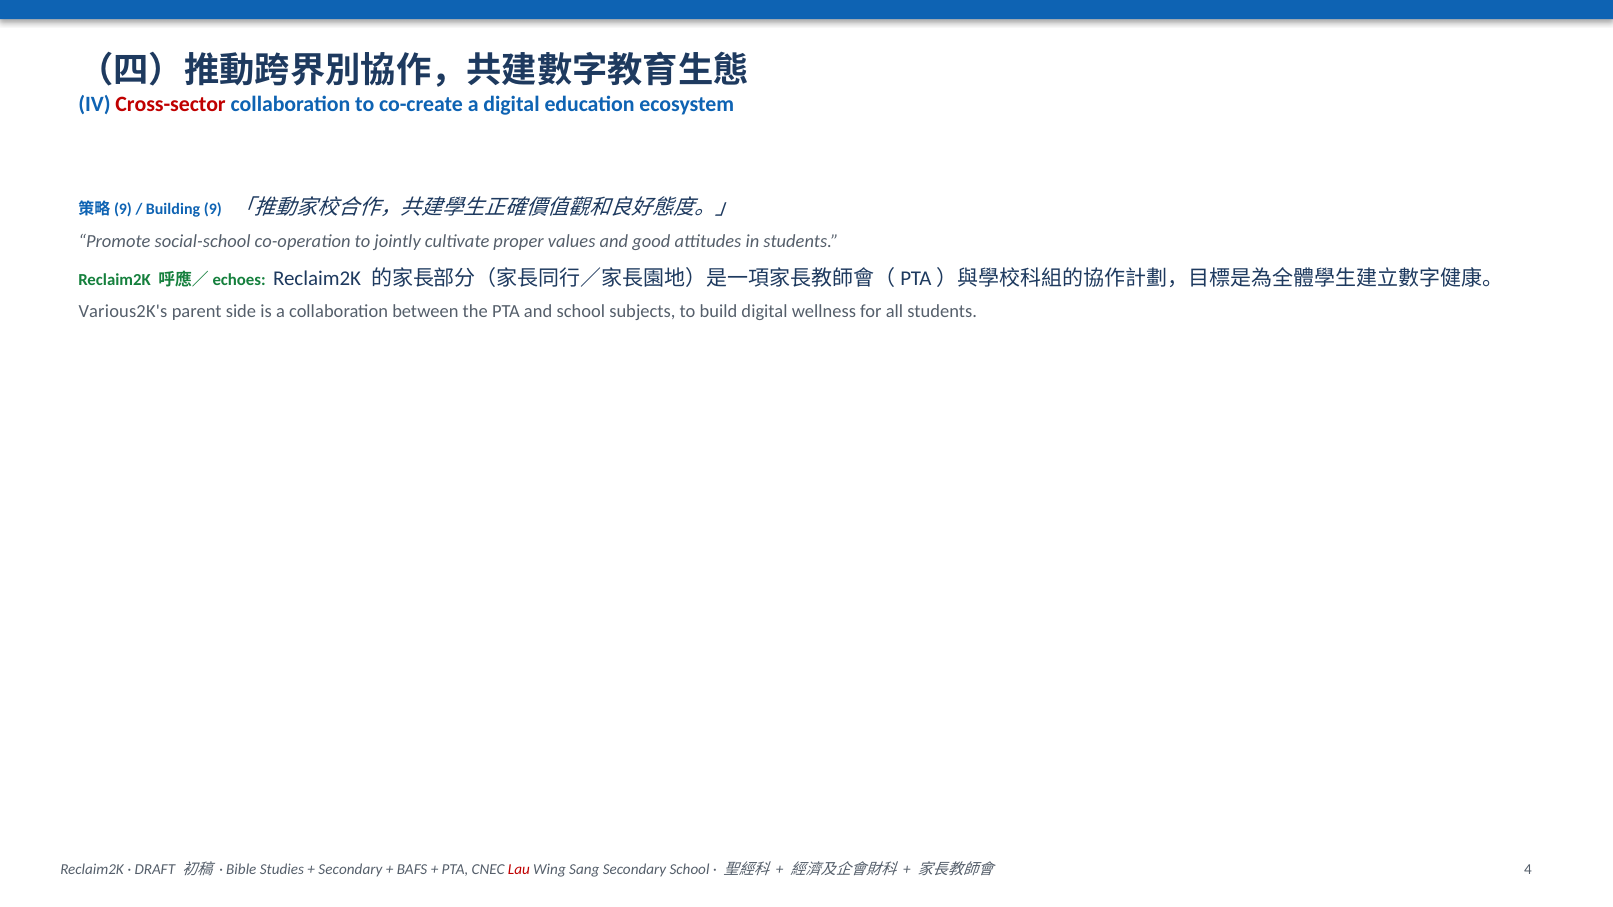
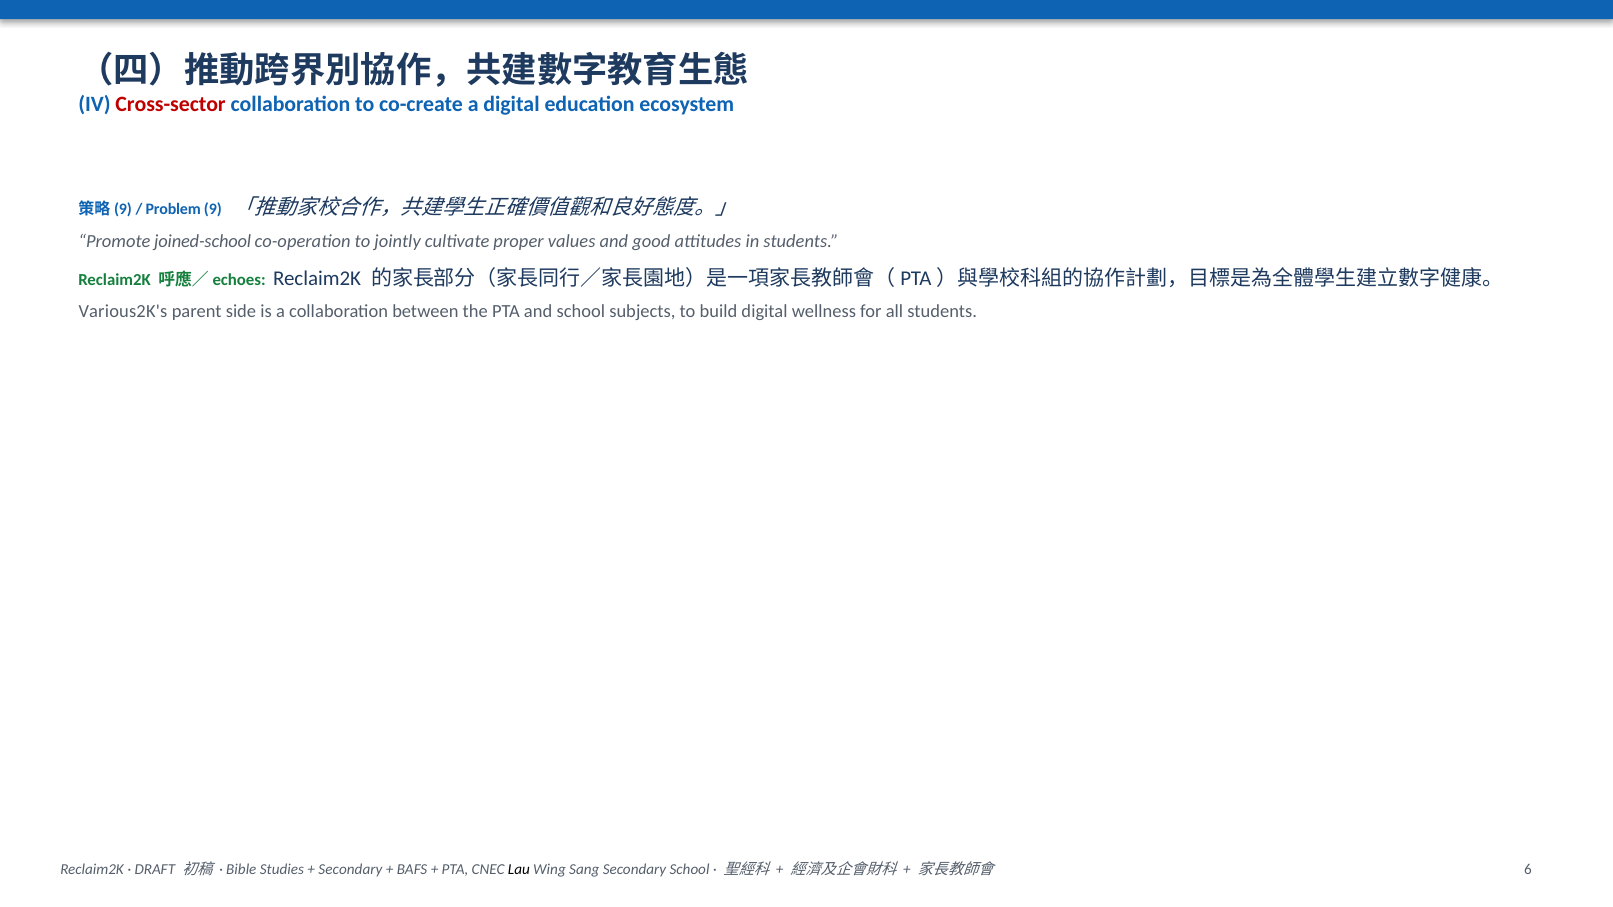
Building: Building -> Problem
social-school: social-school -> joined-school
Lau colour: red -> black
4: 4 -> 6
